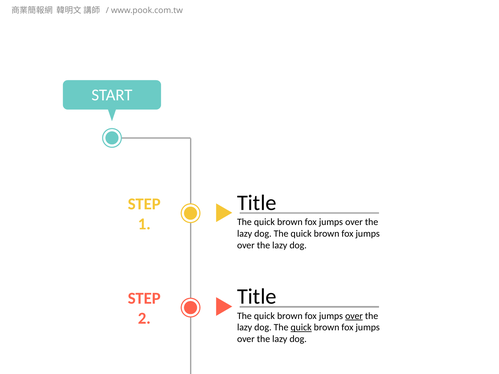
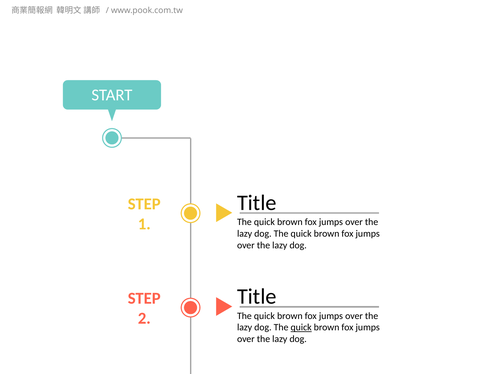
over at (354, 316) underline: present -> none
